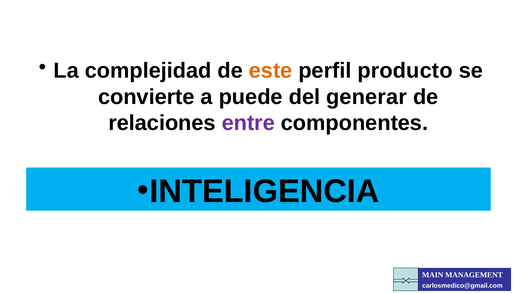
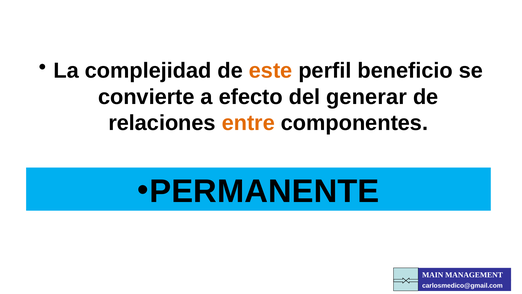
producto: producto -> beneficio
puede: puede -> efecto
entre colour: purple -> orange
INTELIGENCIA: INTELIGENCIA -> PERMANENTE
